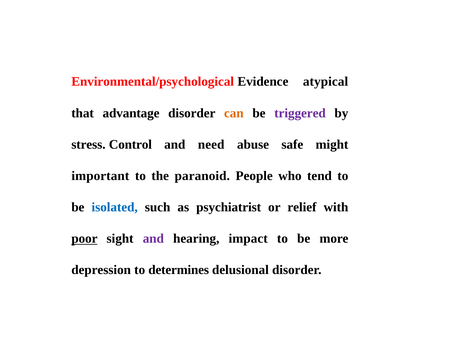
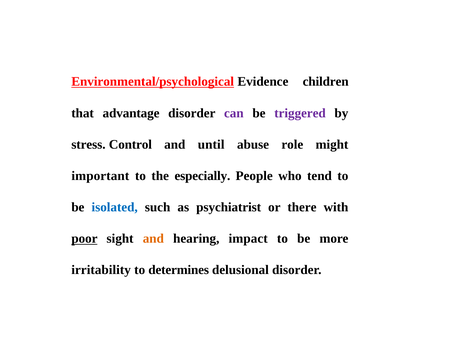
Environmental/psychological underline: none -> present
atypical: atypical -> children
can colour: orange -> purple
need: need -> until
safe: safe -> role
paranoid: paranoid -> especially
relief: relief -> there
and at (153, 239) colour: purple -> orange
depression: depression -> irritability
